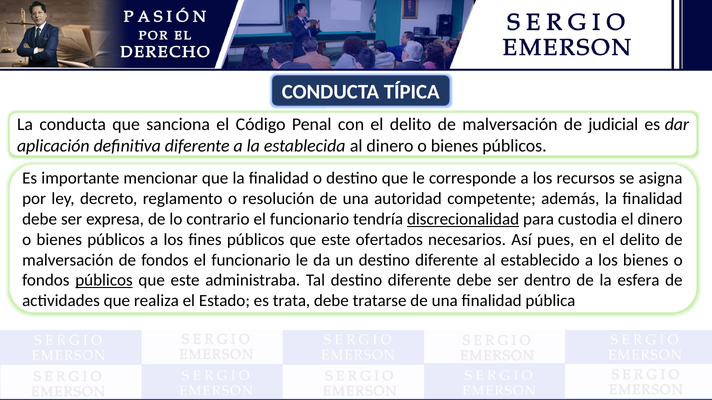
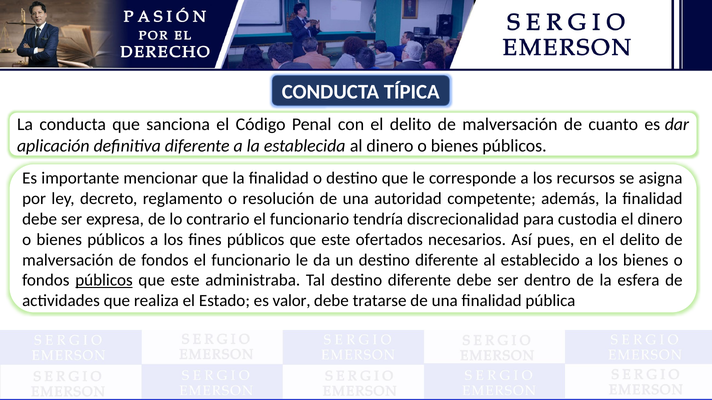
judicial: judicial -> cuanto
discrecionalidad underline: present -> none
trata: trata -> valor
